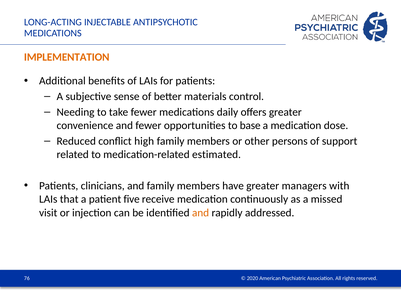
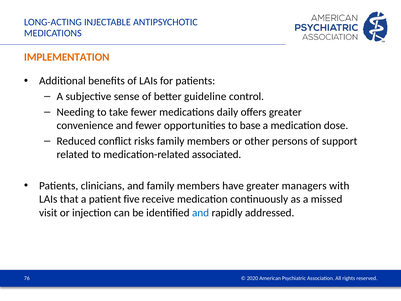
materials: materials -> guideline
high: high -> risks
estimated: estimated -> associated
and at (201, 213) colour: orange -> blue
